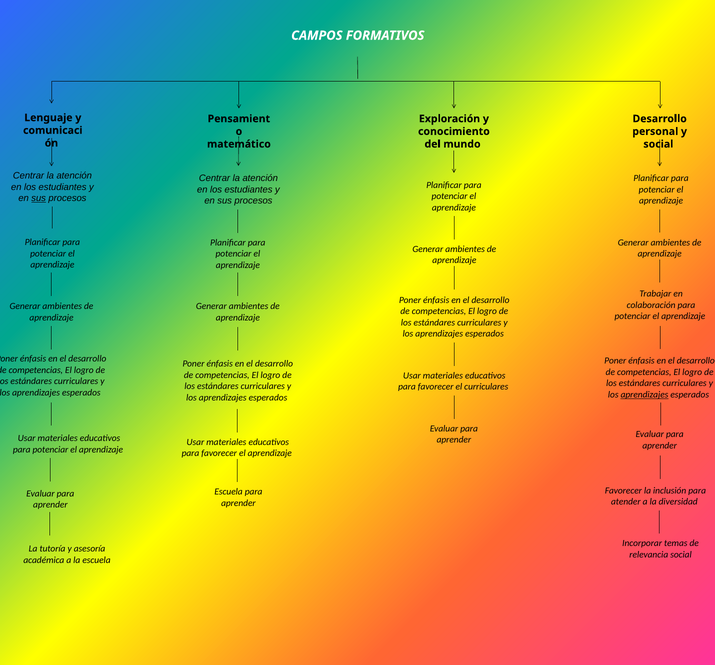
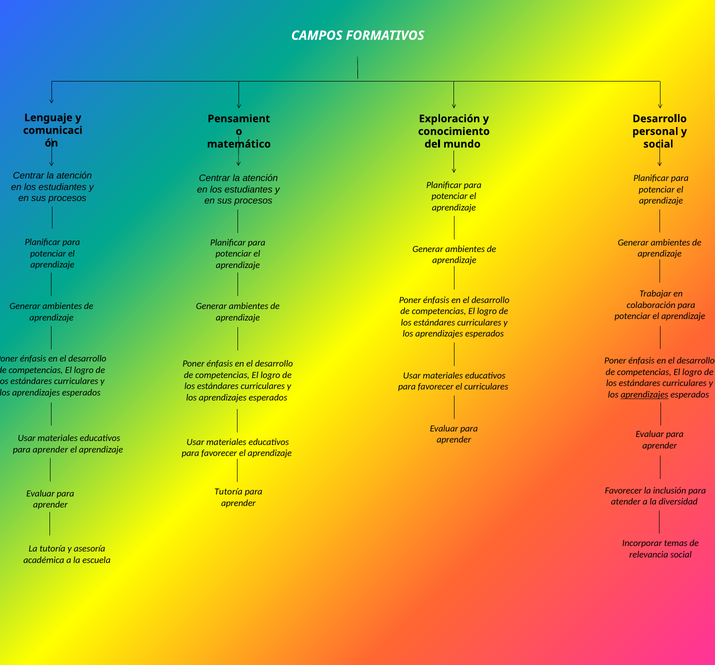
sus at (39, 198) underline: present -> none
potenciar at (50, 450): potenciar -> aprender
Escuela at (229, 492): Escuela -> Tutoría
